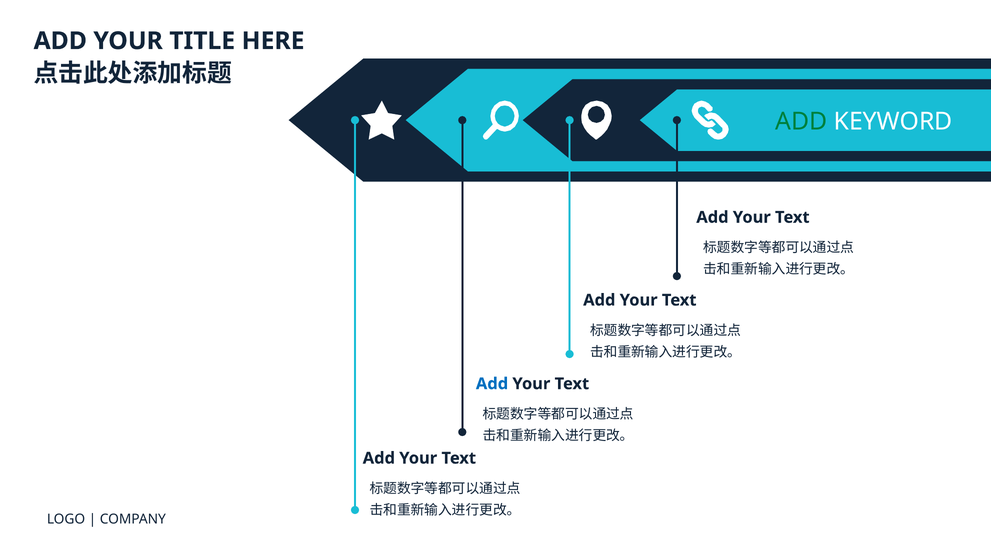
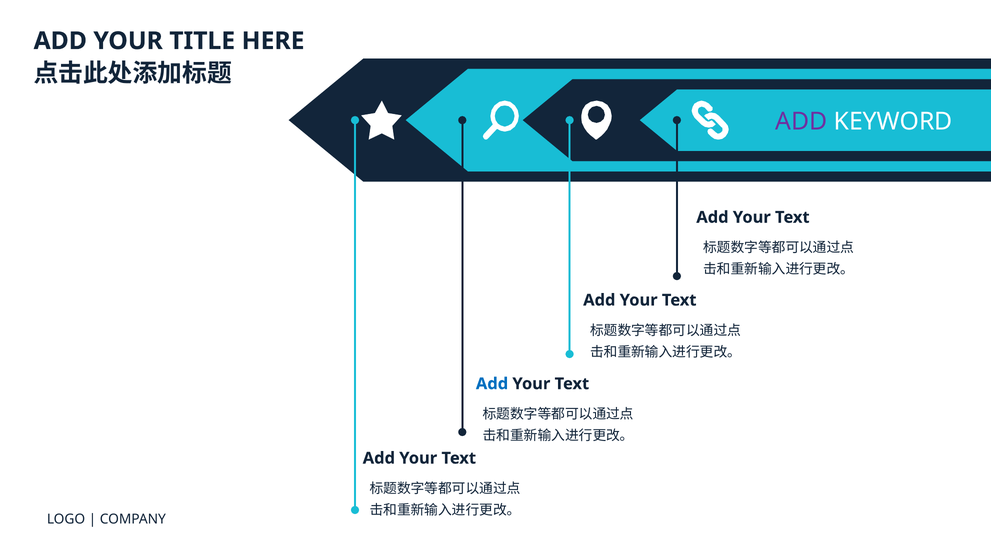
ADD at (801, 122) colour: green -> purple
